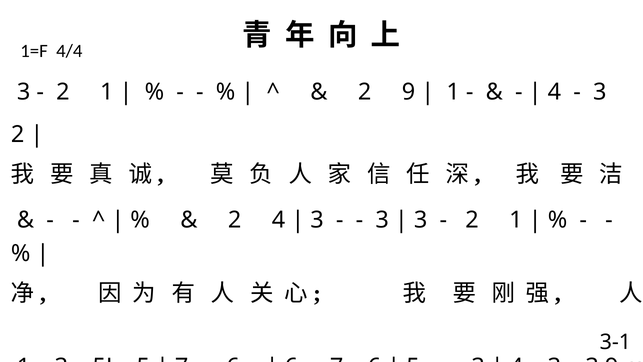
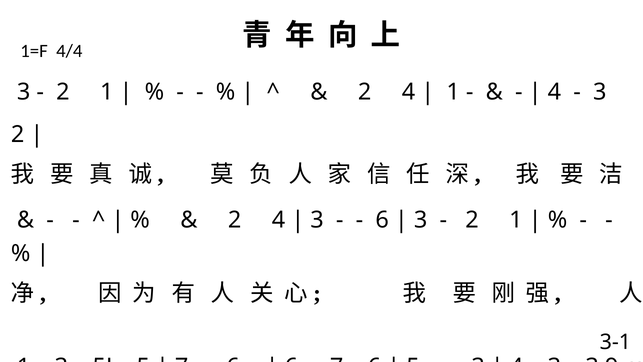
9 at (409, 92): 9 -> 4
3 at (382, 220): 3 -> 6
